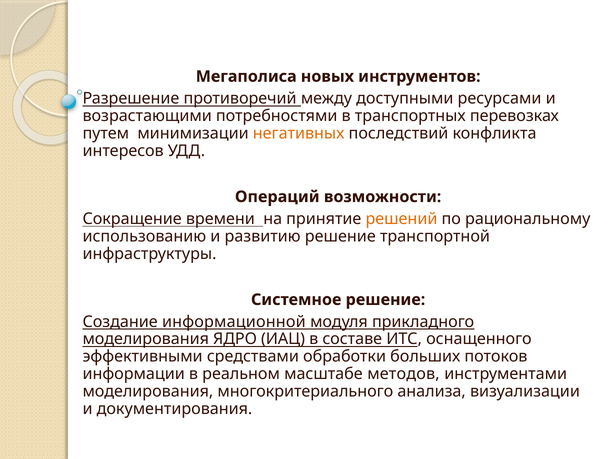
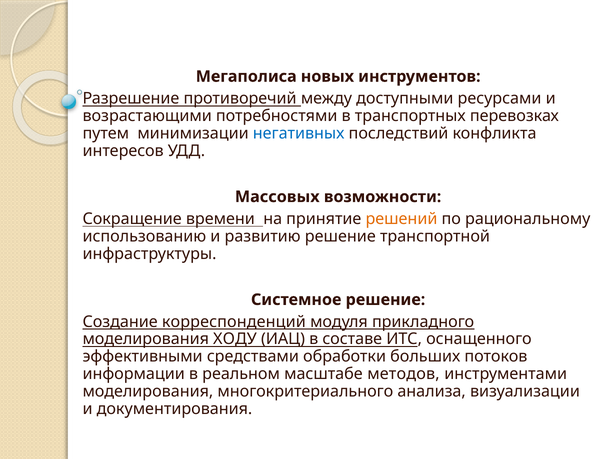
негативных colour: orange -> blue
Операций: Операций -> Массовых
информационной: информационной -> корреспонденций
ЯДРО: ЯДРО -> ХОДУ
